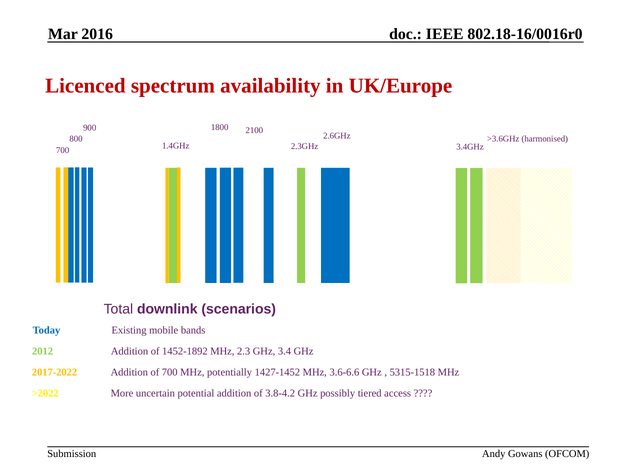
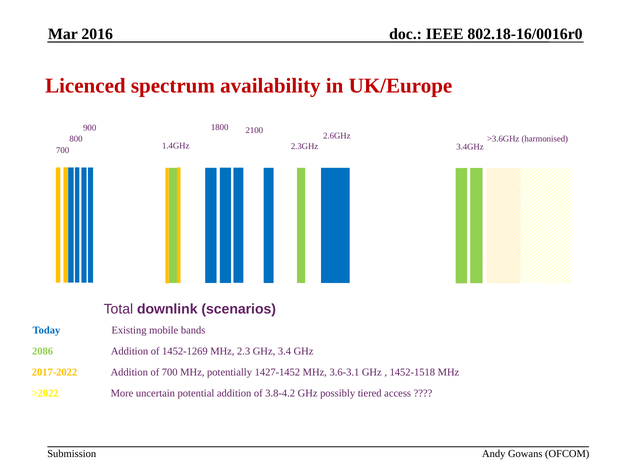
2012: 2012 -> 2086
1452-1892: 1452-1892 -> 1452-1269
3.6-6.6: 3.6-6.6 -> 3.6-3.1
5315-1518: 5315-1518 -> 1452-1518
